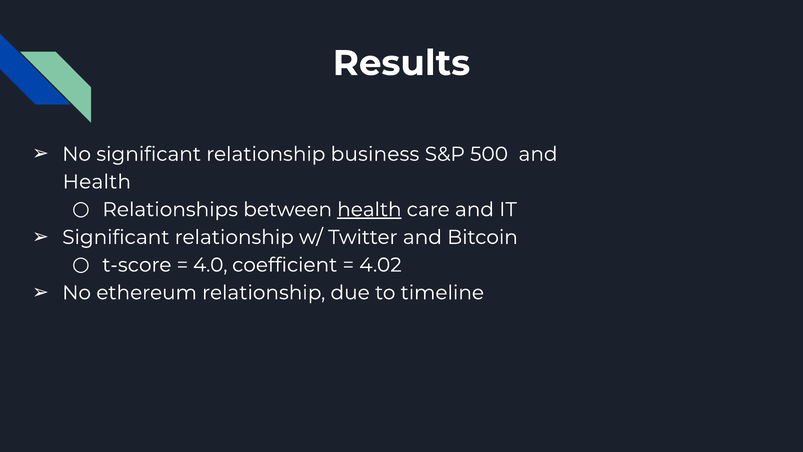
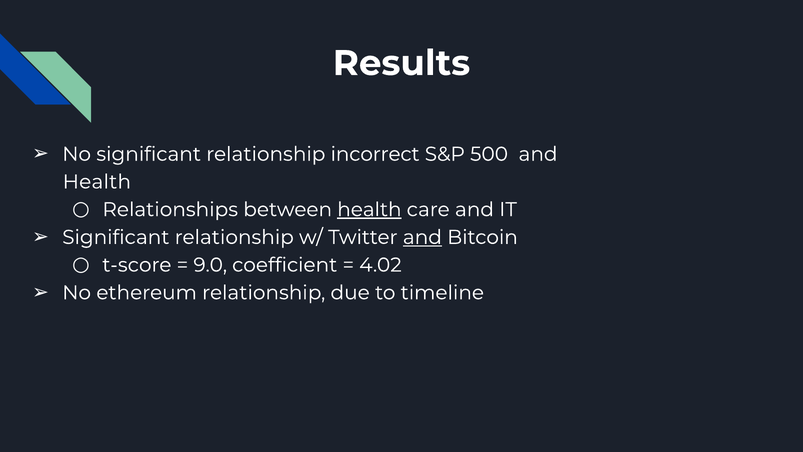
business: business -> incorrect
and at (422, 237) underline: none -> present
4.0: 4.0 -> 9.0
